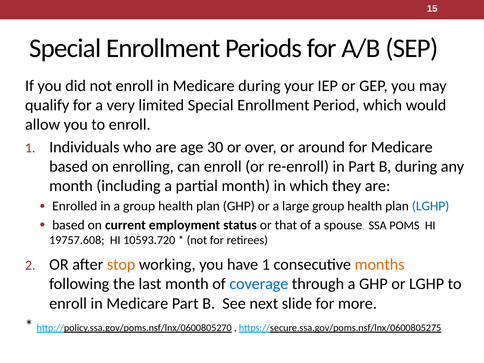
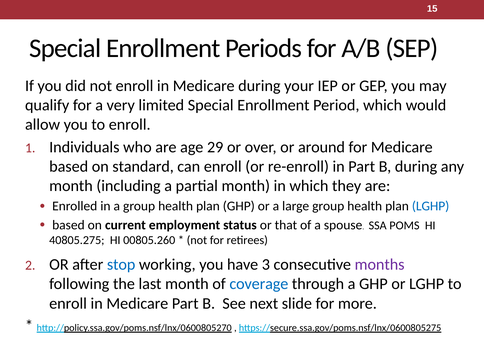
30: 30 -> 29
enrolling: enrolling -> standard
19757.608: 19757.608 -> 40805.275
10593.720: 10593.720 -> 00805.260
stop colour: orange -> blue
have 1: 1 -> 3
months colour: orange -> purple
